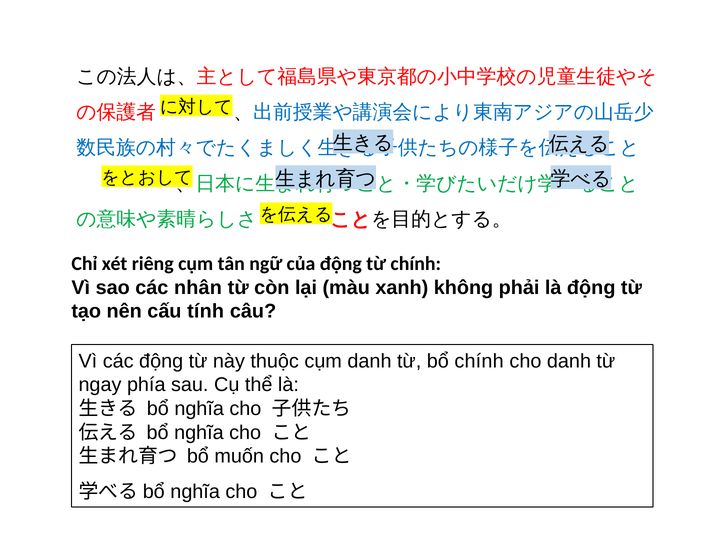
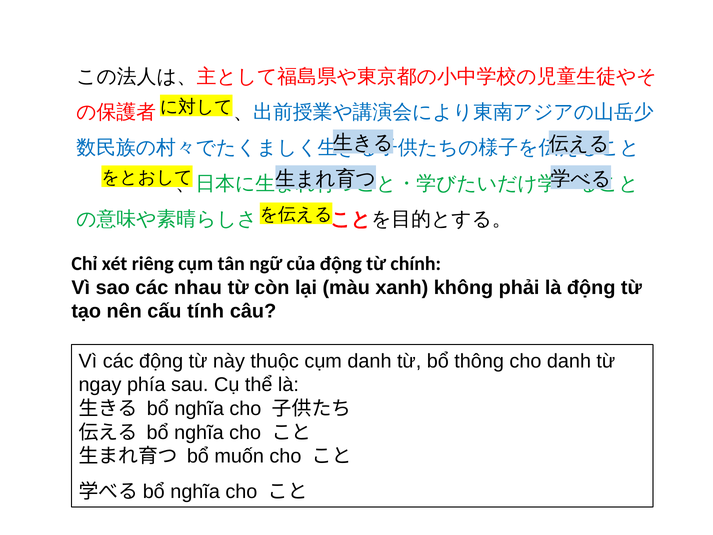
nhân: nhân -> nhau
bổ chính: chính -> thông
